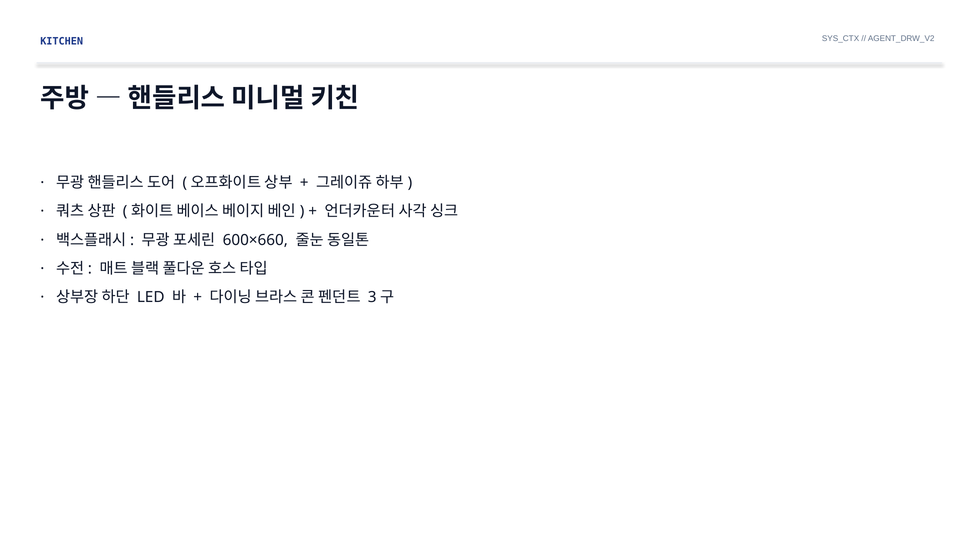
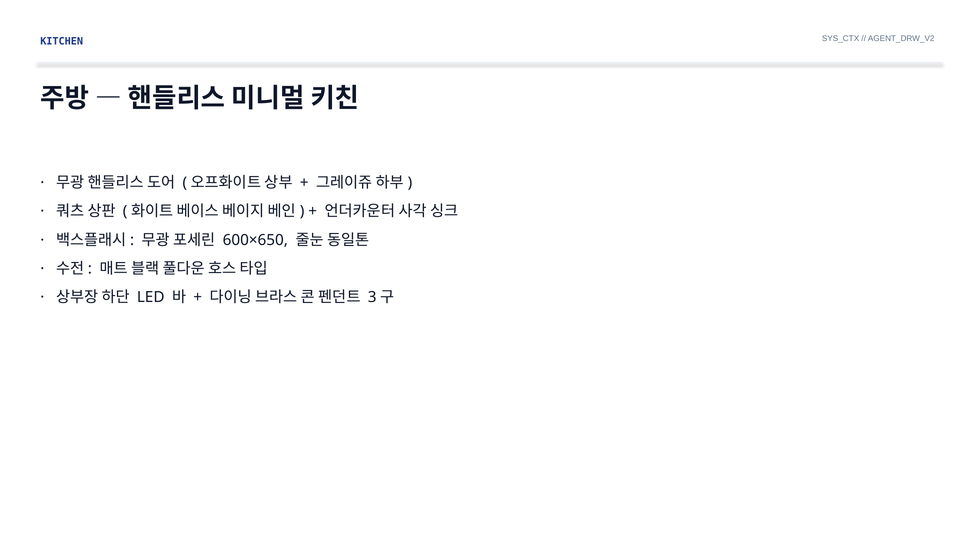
600×660: 600×660 -> 600×650
